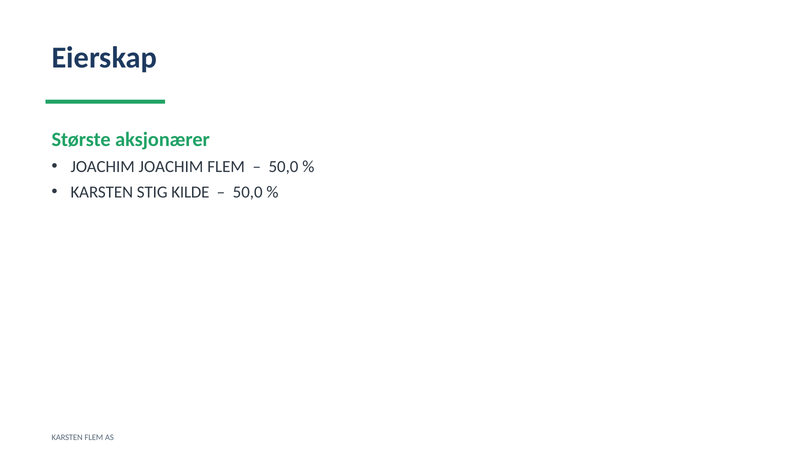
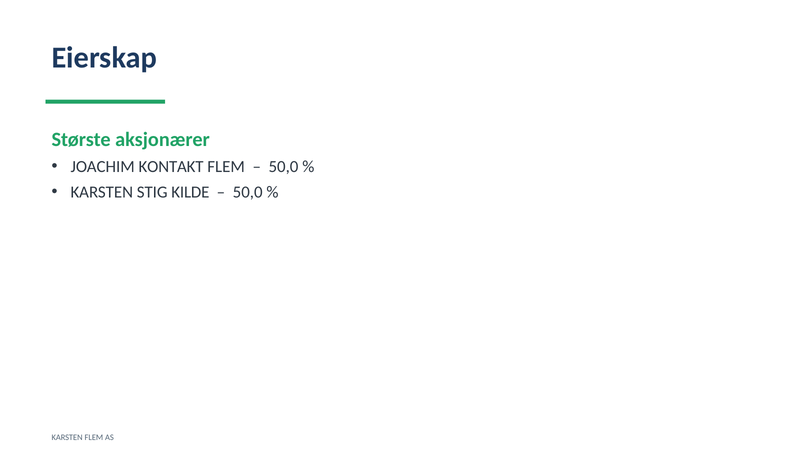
JOACHIM JOACHIM: JOACHIM -> KONTAKT
